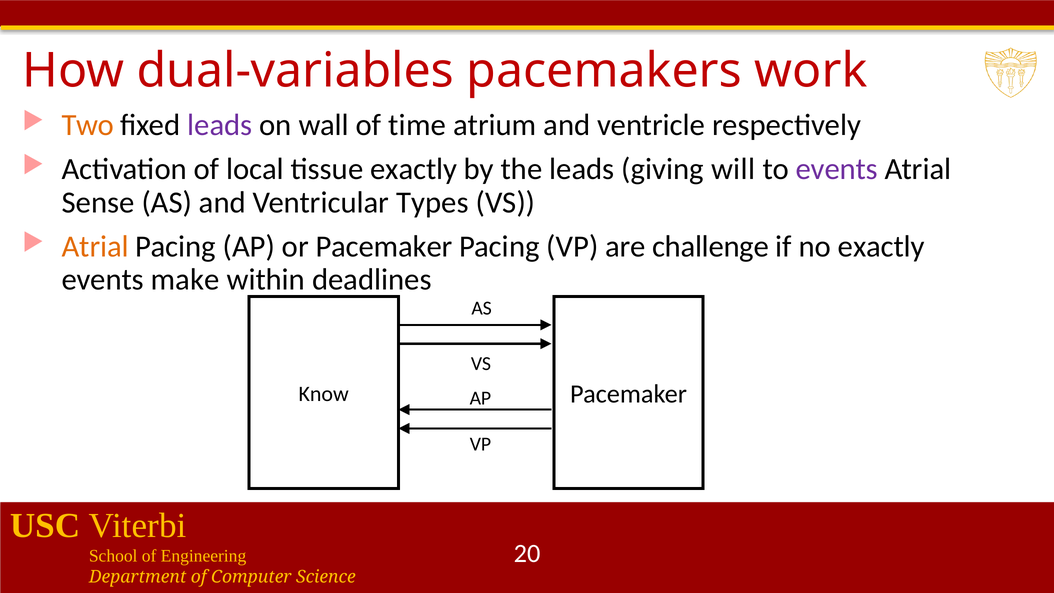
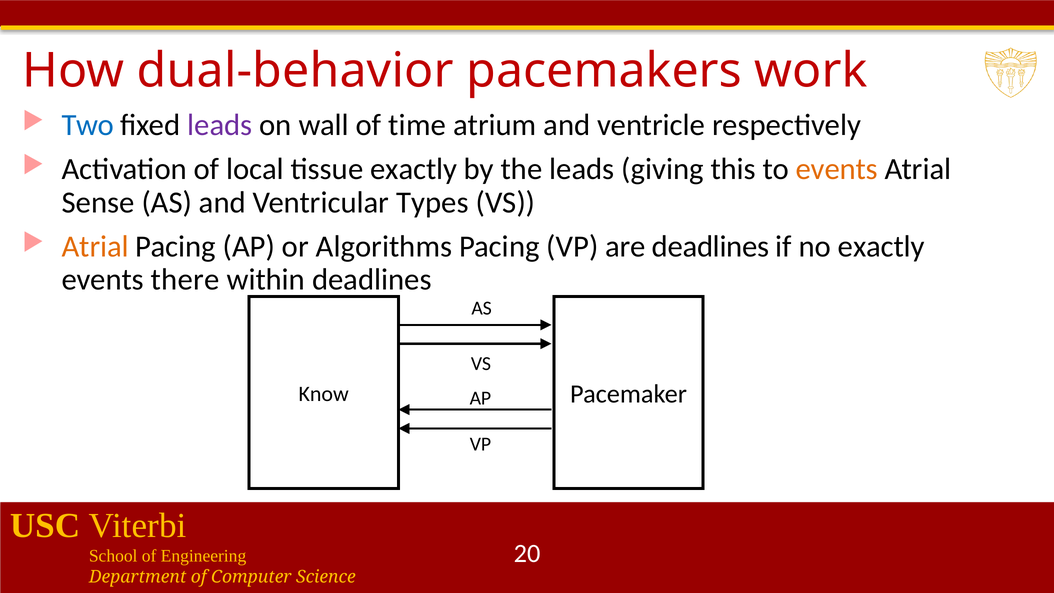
dual-variables: dual-variables -> dual-behavior
Two colour: orange -> blue
will: will -> this
events at (837, 169) colour: purple -> orange
or Pacemaker: Pacemaker -> Algorithms
are challenge: challenge -> deadlines
make: make -> there
